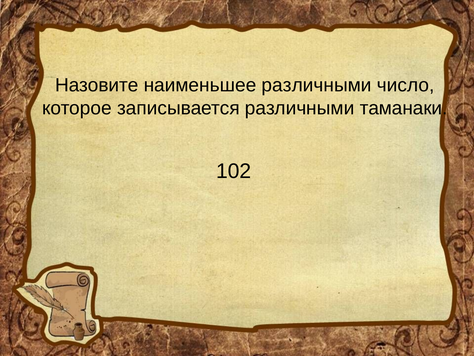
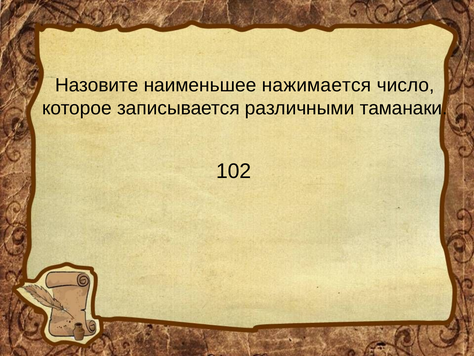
наименьшее различными: различными -> нажимается
